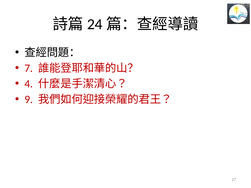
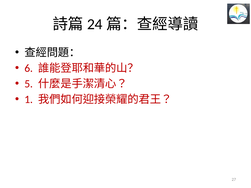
7: 7 -> 6
4: 4 -> 5
9: 9 -> 1
